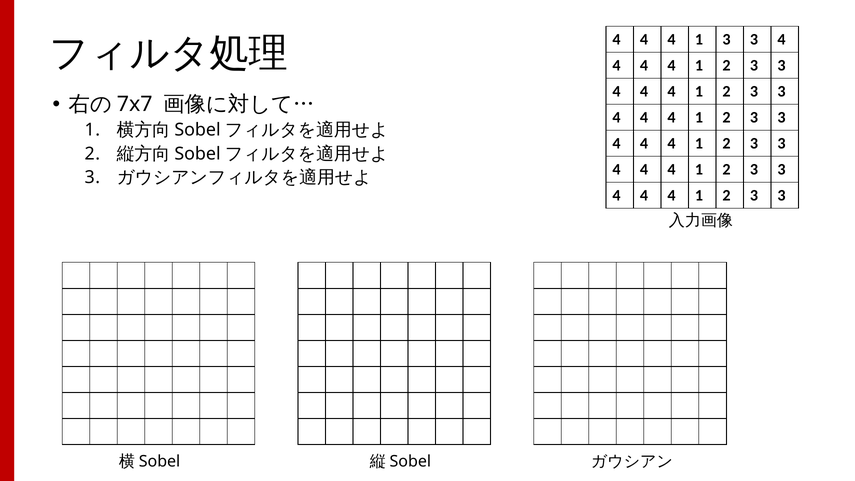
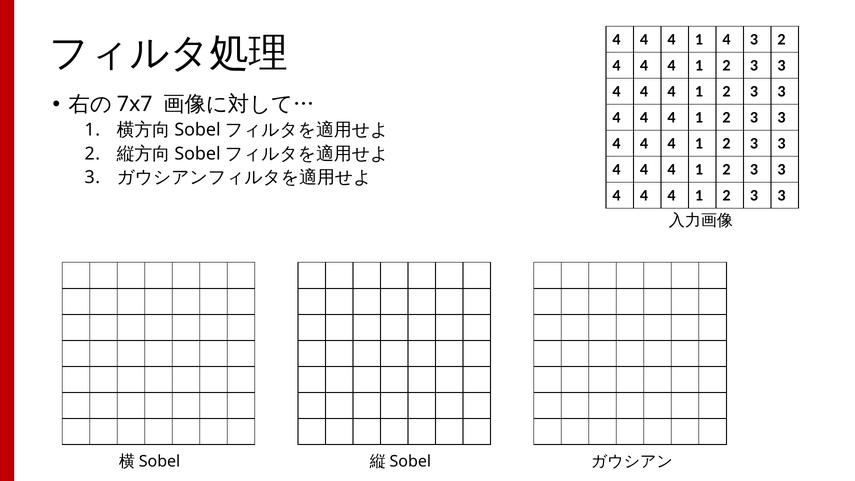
1 3: 3 -> 4
4 at (782, 39): 4 -> 2
